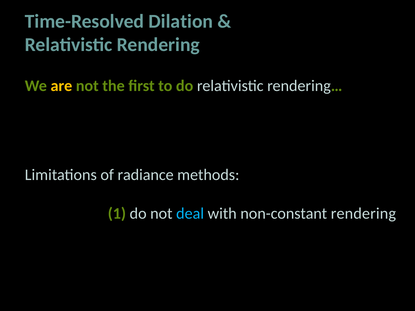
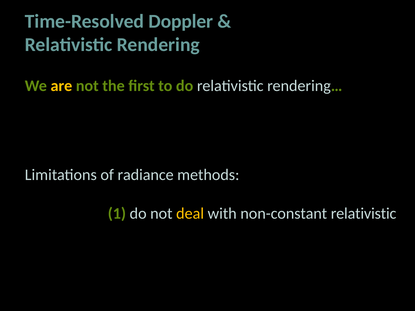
Dilation: Dilation -> Doppler
deal colour: light blue -> yellow
non-constant rendering: rendering -> relativistic
